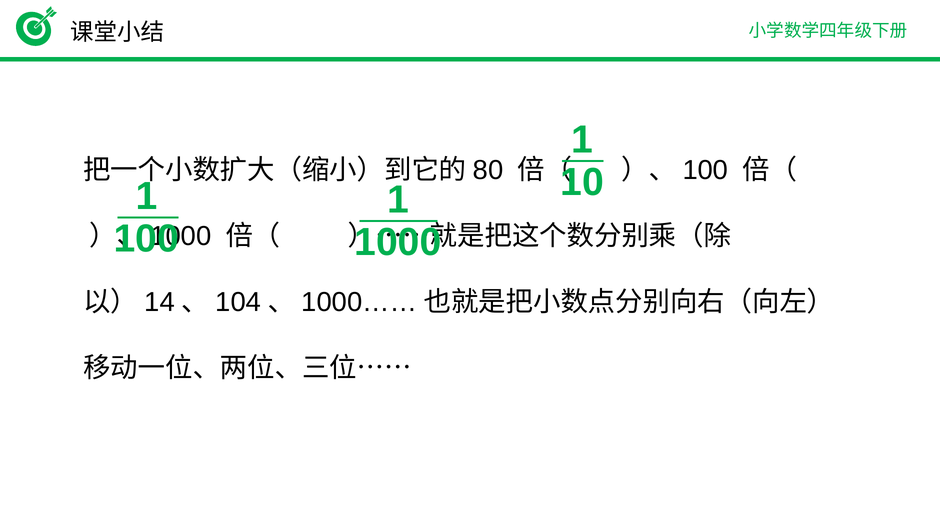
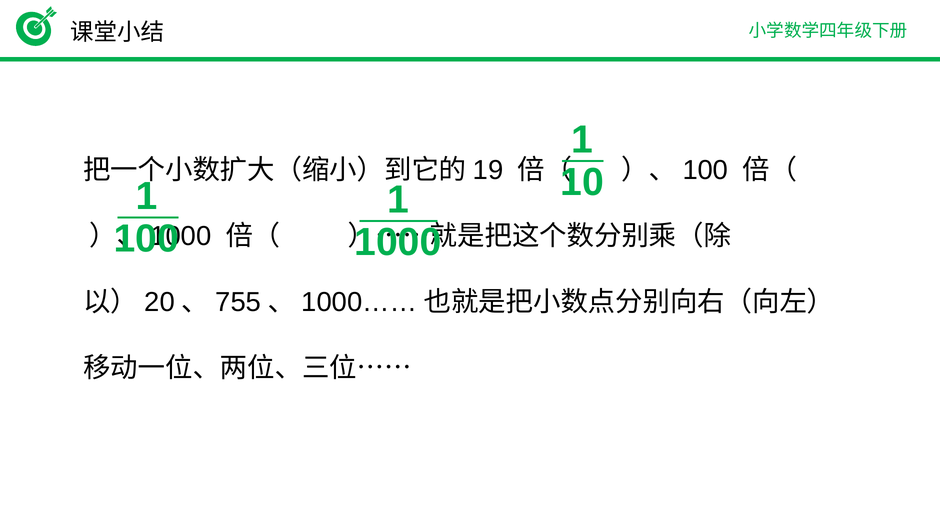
80: 80 -> 19
14: 14 -> 20
104: 104 -> 755
